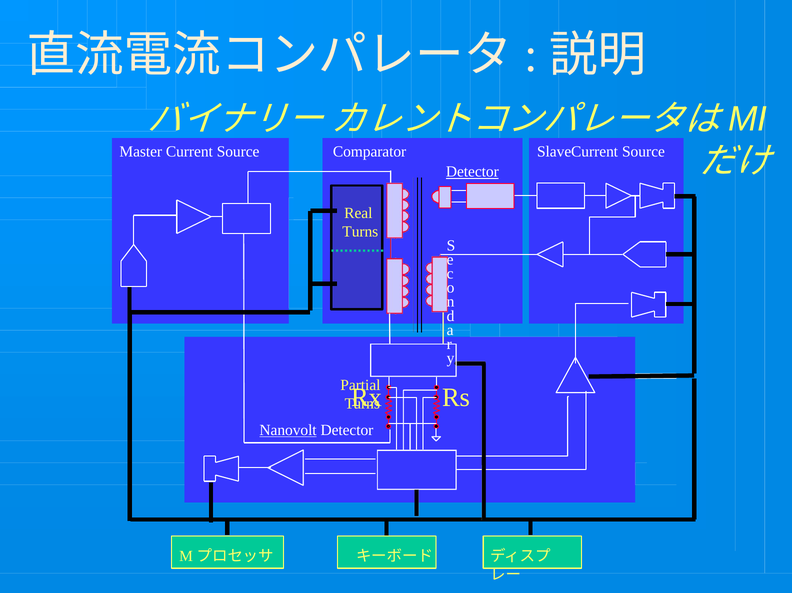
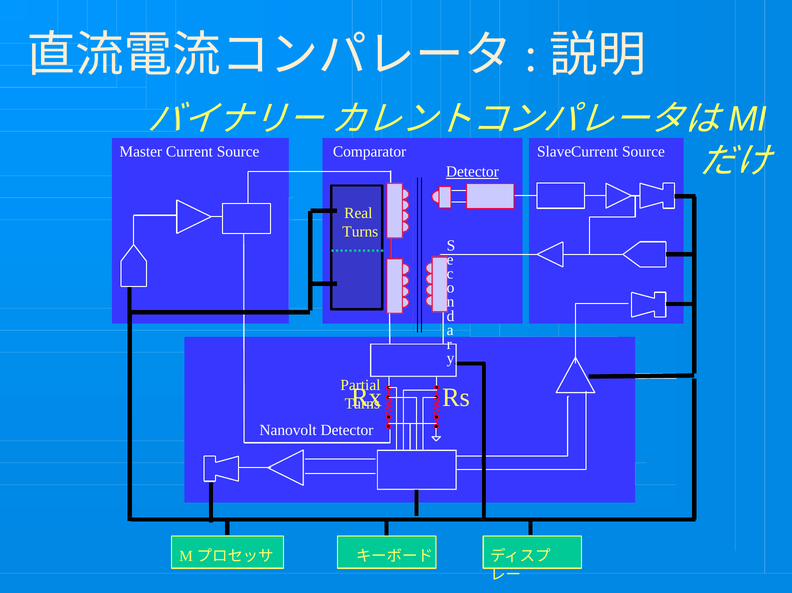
Nanovolt underline: present -> none
